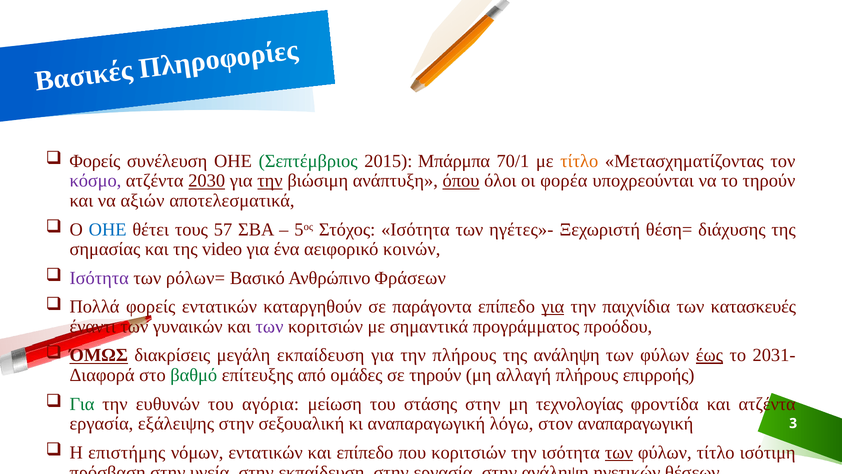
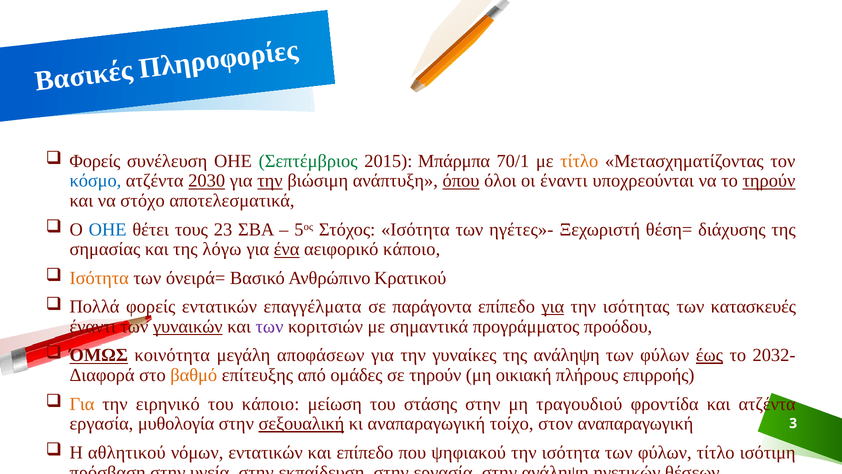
κόσμο colour: purple -> blue
οι φορέα: φορέα -> έναντι
τηρούν at (769, 181) underline: none -> present
αξιών: αξιών -> στόχο
57: 57 -> 23
video: video -> λόγω
ένα underline: none -> present
αειφορικό κοινών: κοινών -> κάποιο
Ισότητα at (99, 278) colour: purple -> orange
ρόλων=: ρόλων= -> όνειρά=
Φράσεων: Φράσεων -> Κρατικού
καταργηθούν: καταργηθούν -> επαγγέλματα
παιχνίδια: παιχνίδια -> ισότητας
γυναικών underline: none -> present
διακρίσεις: διακρίσεις -> κοινότητα
μεγάλη εκπαίδευση: εκπαίδευση -> αποφάσεων
την πλήρους: πλήρους -> γυναίκες
2031-: 2031- -> 2032-
βαθμό colour: green -> orange
αλλαγή: αλλαγή -> οικιακή
Για at (82, 404) colour: green -> orange
ευθυνών: ευθυνών -> ειρηνικό
του αγόρια: αγόρια -> κάποιο
τεχνολογίας: τεχνολογίας -> τραγουδιού
εξάλειψης: εξάλειψης -> μυθολογία
σεξουαλική underline: none -> present
λόγω: λόγω -> τοίχο
επιστήμης: επιστήμης -> αθλητικού
που κοριτσιών: κοριτσιών -> ψηφιακού
των at (619, 452) underline: present -> none
